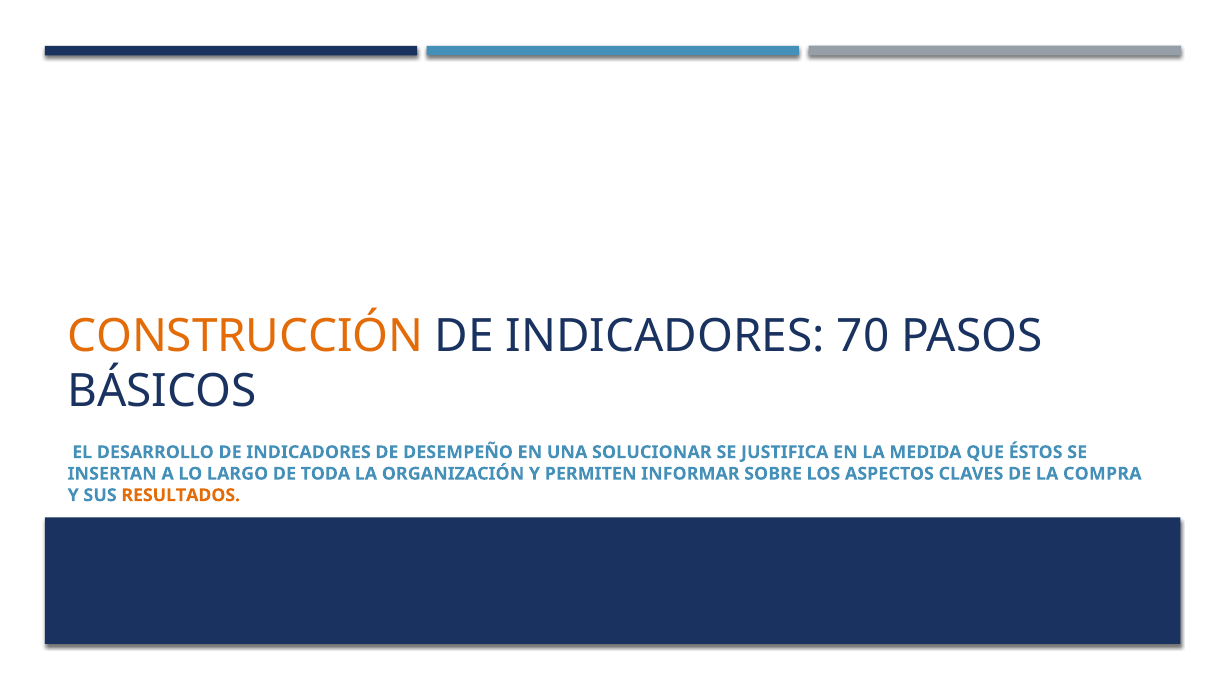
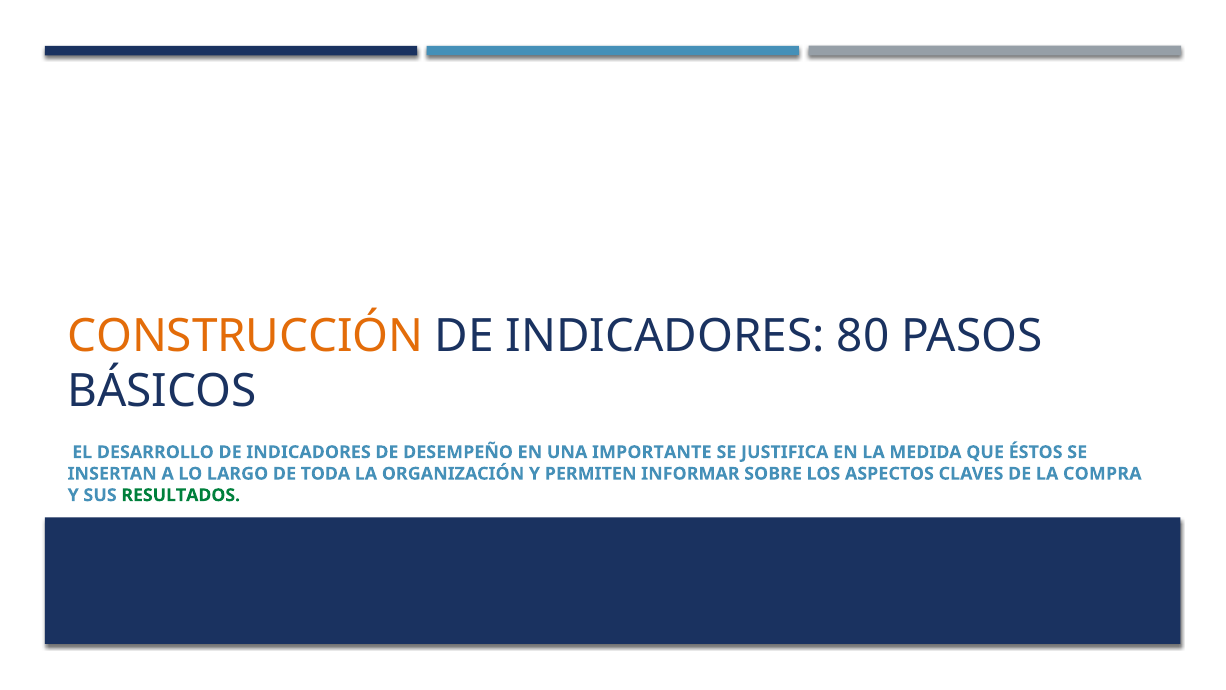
70: 70 -> 80
SOLUCIONAR: SOLUCIONAR -> IMPORTANTE
RESULTADOS colour: orange -> green
